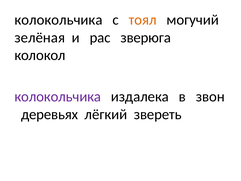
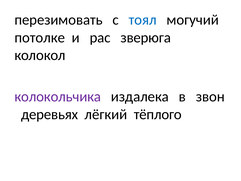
колокольчика at (58, 20): колокольчика -> перезимовать
тоял colour: orange -> blue
зелёная: зелёная -> потолке
звереть: звереть -> тёплого
